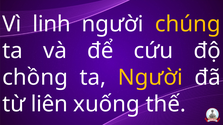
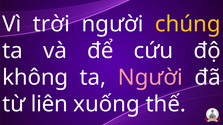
linh: linh -> trời
chồng: chồng -> không
Người at (150, 78) colour: yellow -> pink
